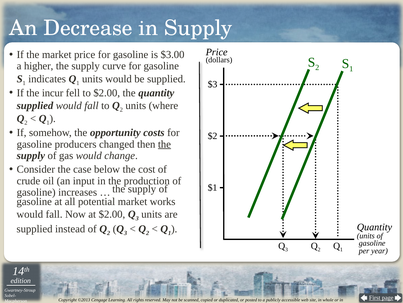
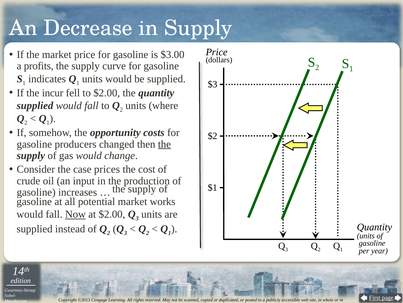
higher: higher -> profits
below: below -> prices
Now underline: none -> present
